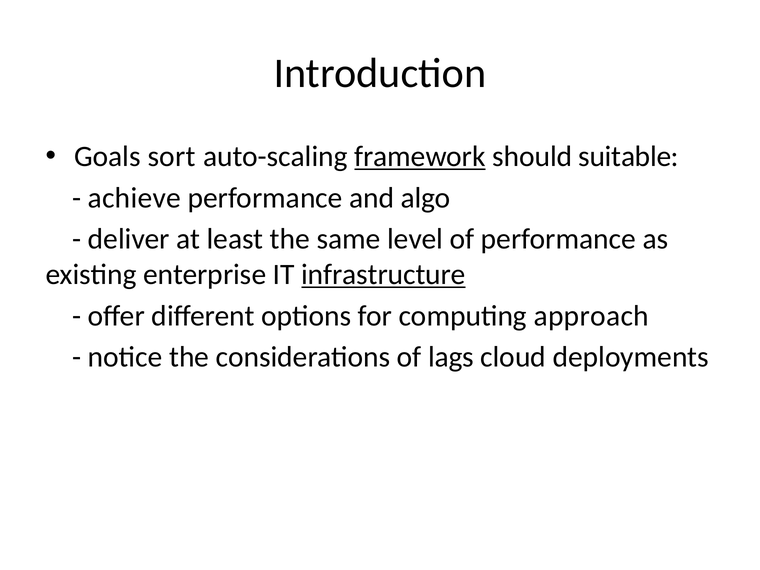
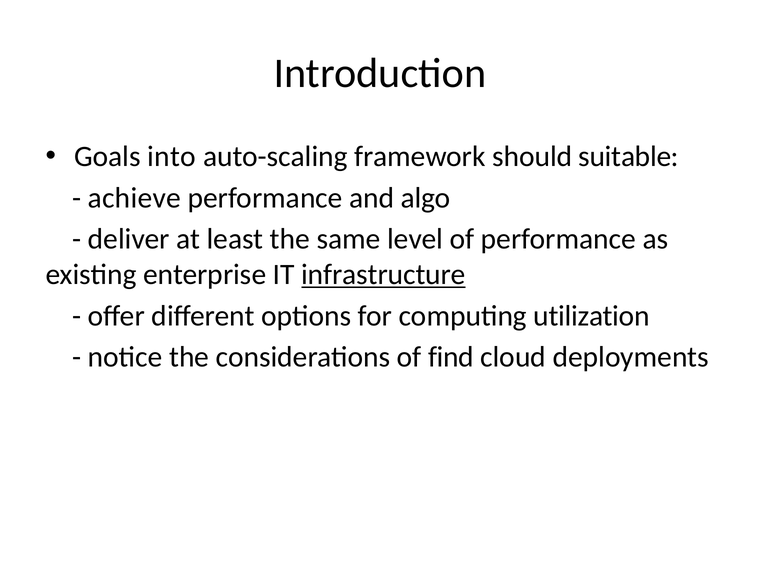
sort: sort -> into
framework underline: present -> none
approach: approach -> utilization
lags: lags -> find
